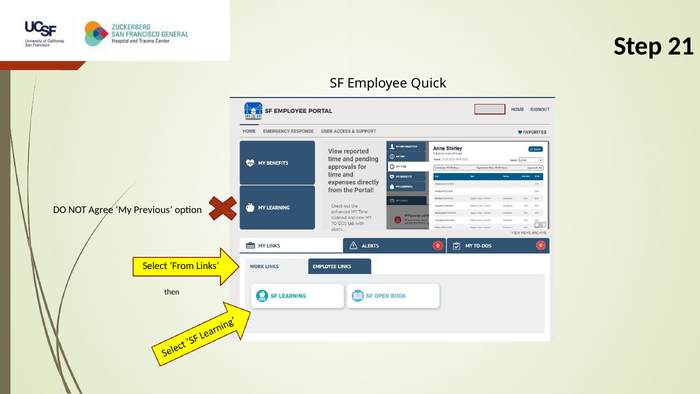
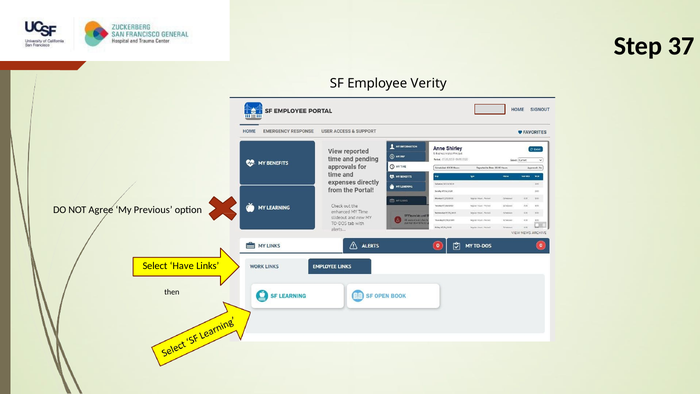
21: 21 -> 37
Quick: Quick -> Verity
From: From -> Have
